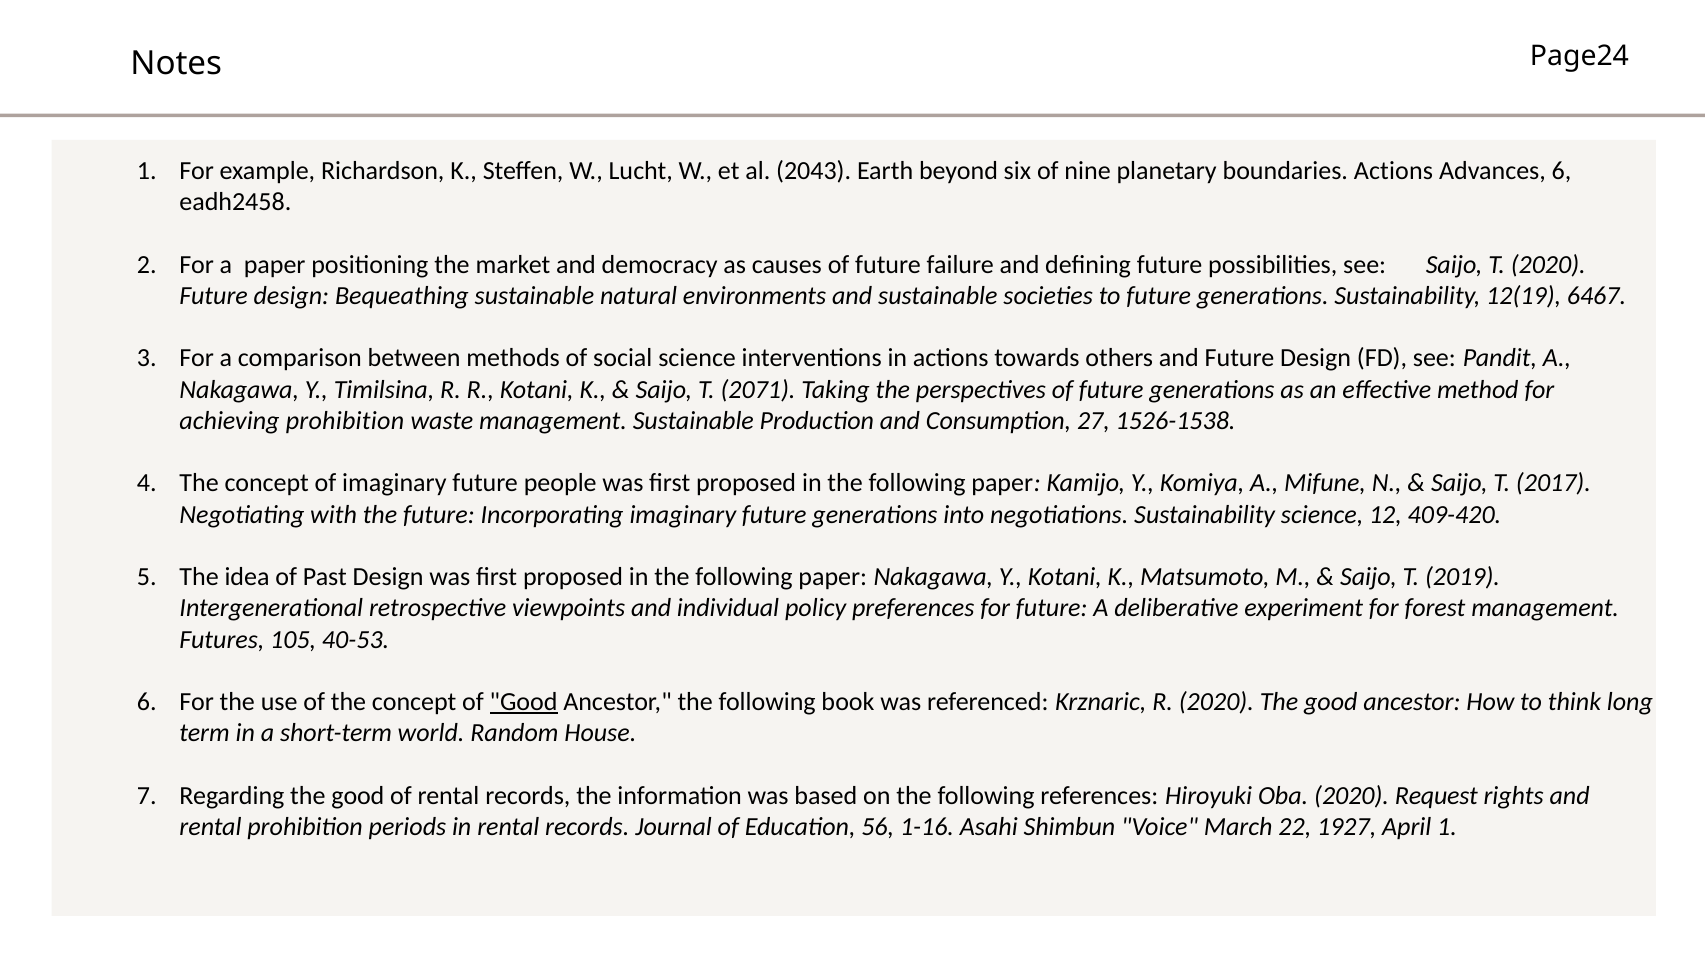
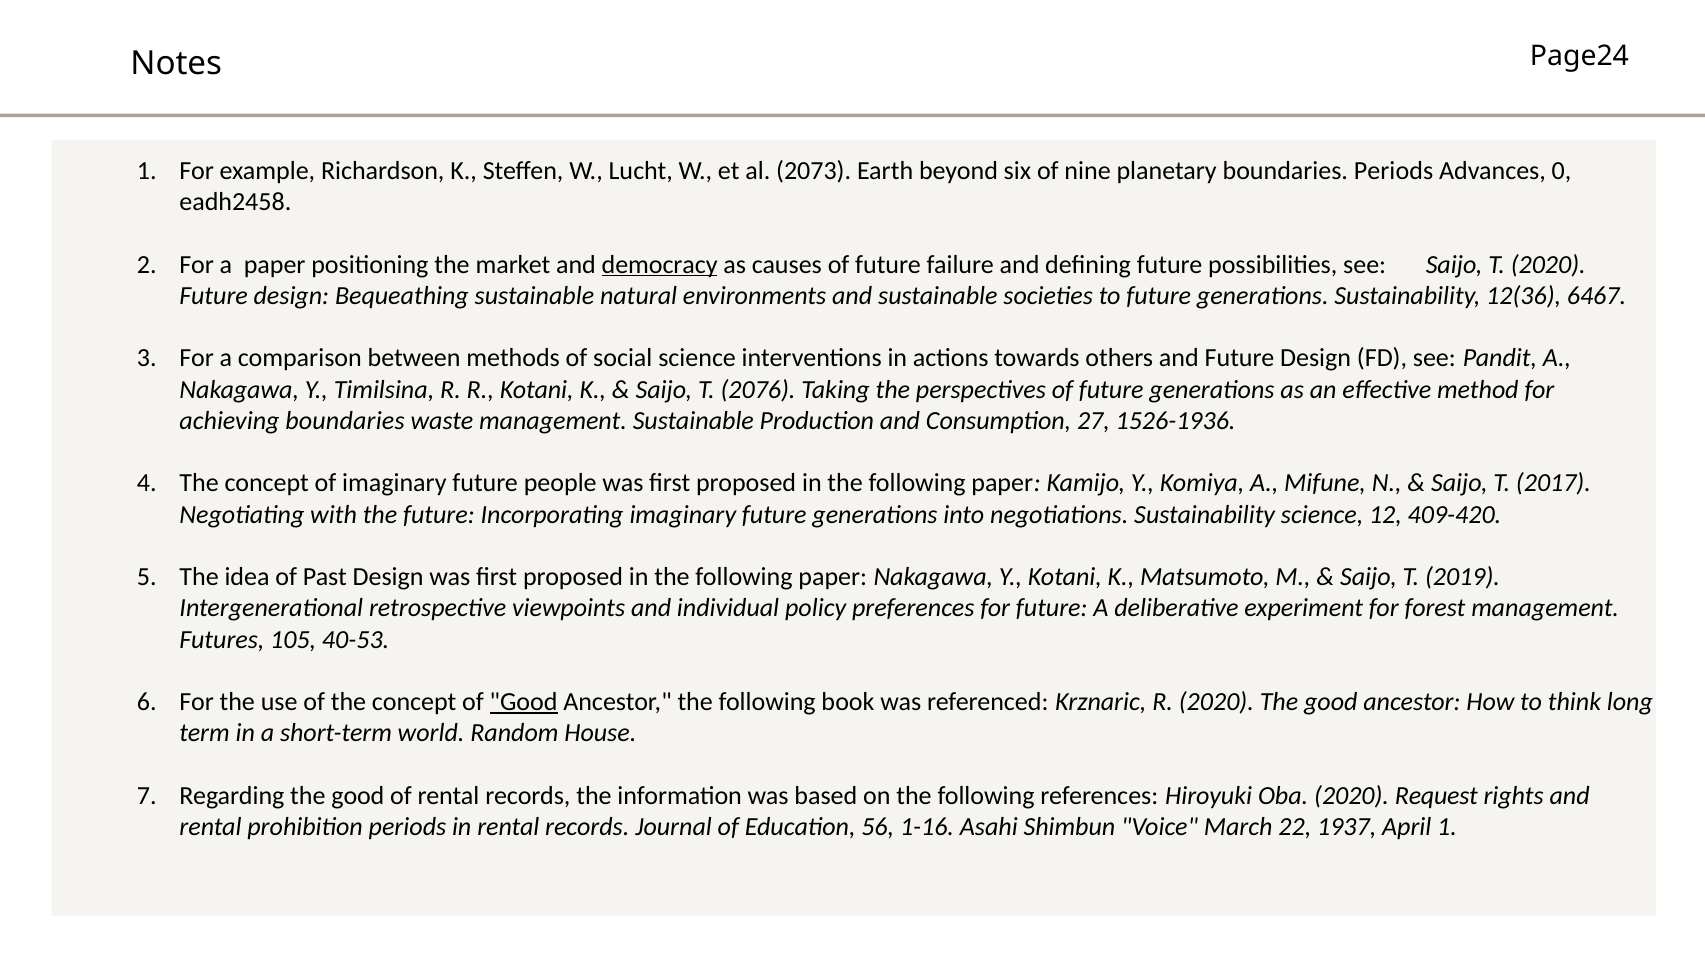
2043: 2043 -> 2073
boundaries Actions: Actions -> Periods
Advances 6: 6 -> 0
democracy underline: none -> present
12(19: 12(19 -> 12(36
2071: 2071 -> 2076
achieving prohibition: prohibition -> boundaries
1526-1538: 1526-1538 -> 1526-1936
1927: 1927 -> 1937
